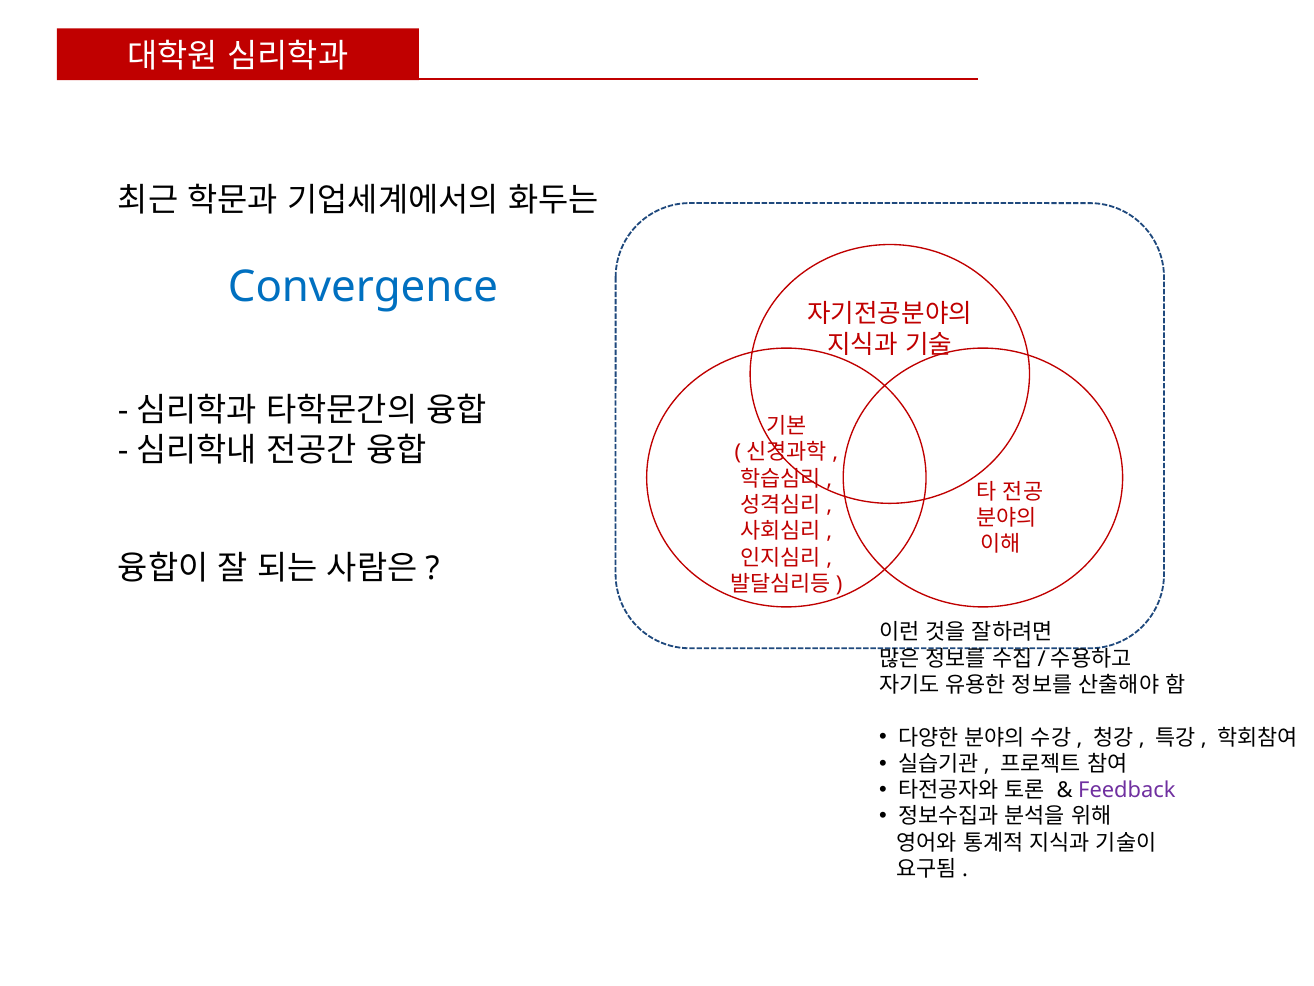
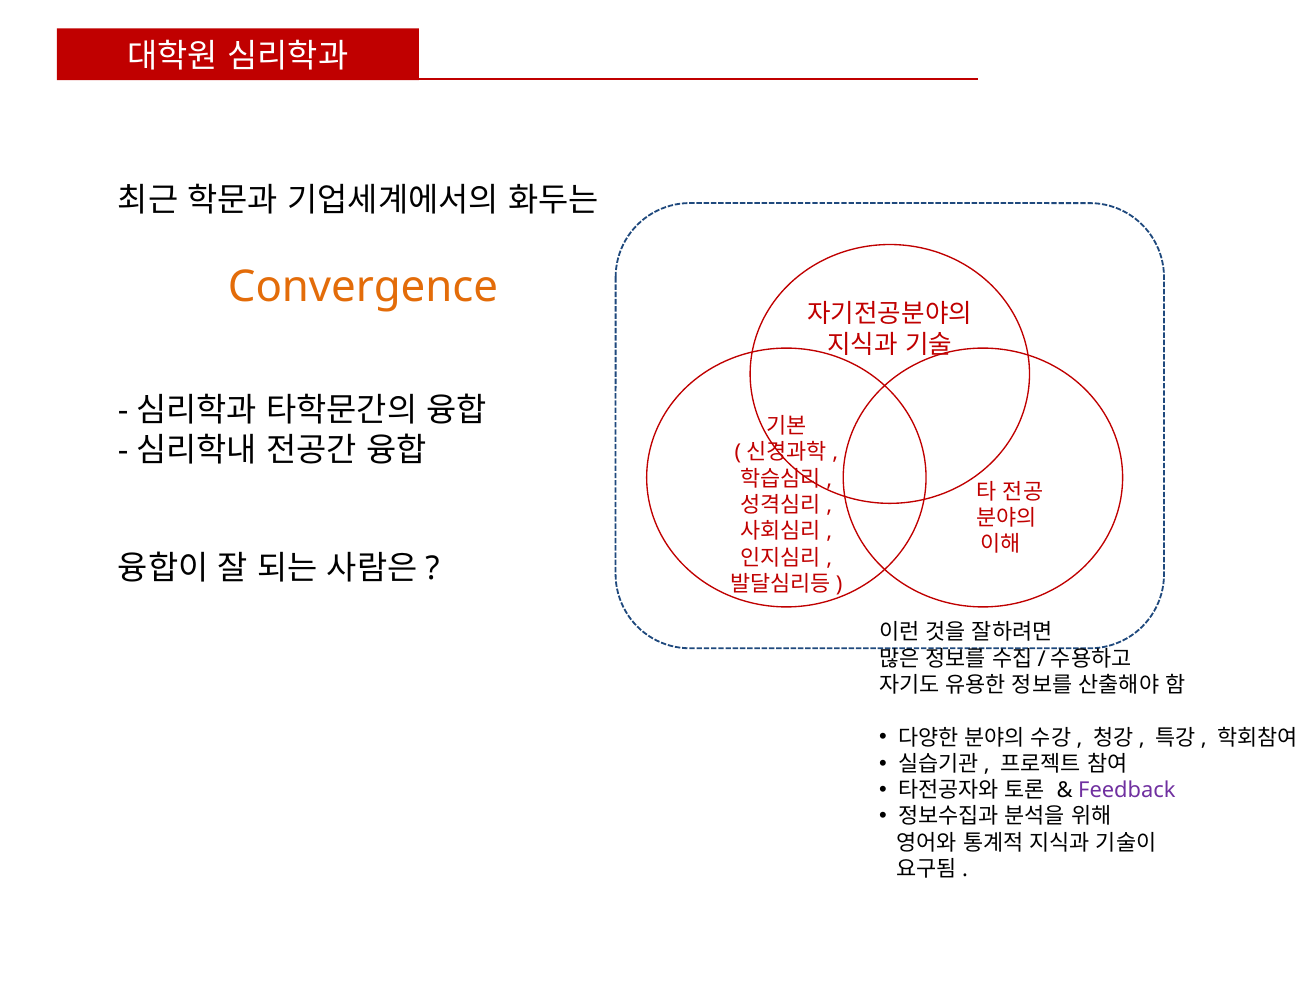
Convergence colour: blue -> orange
